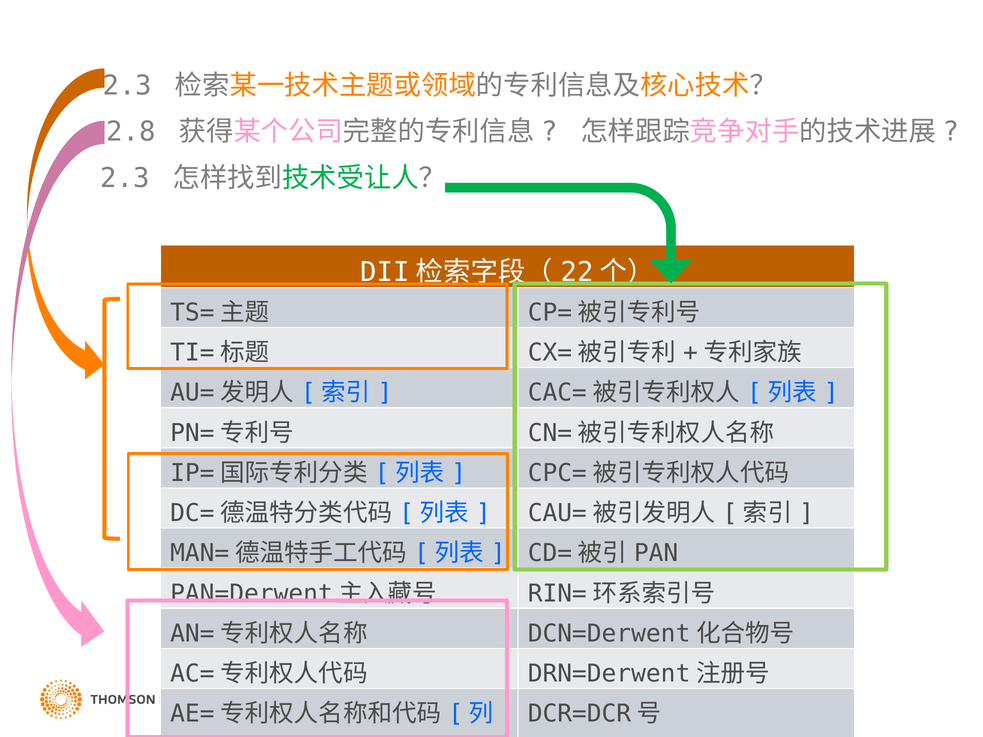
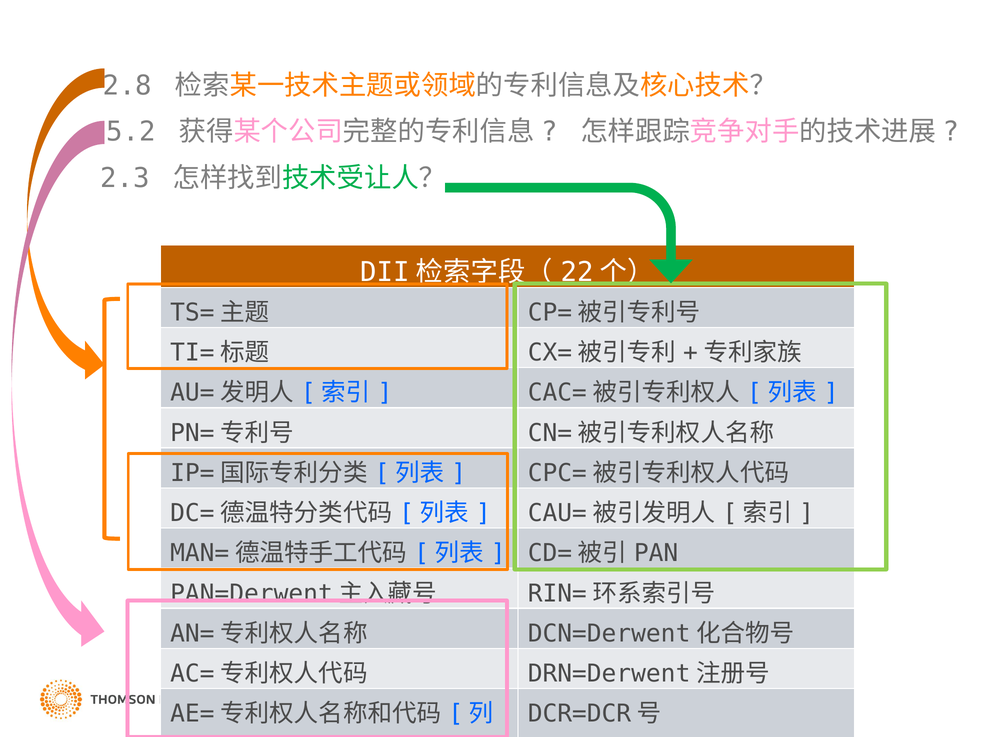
2.3 at (127, 86): 2.3 -> 2.8
2.8: 2.8 -> 5.2
